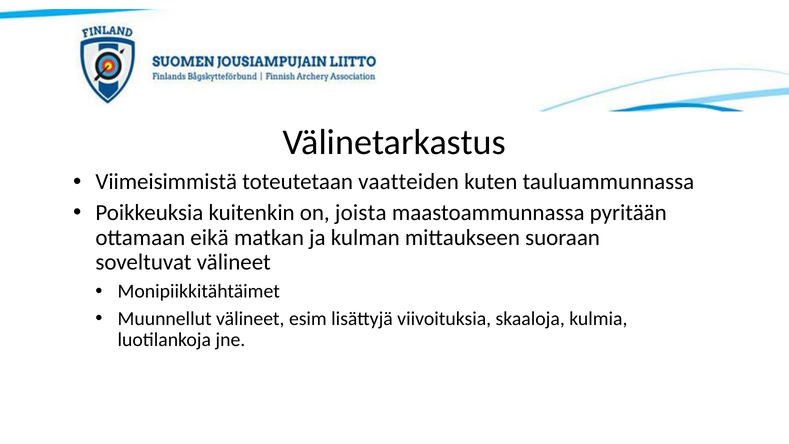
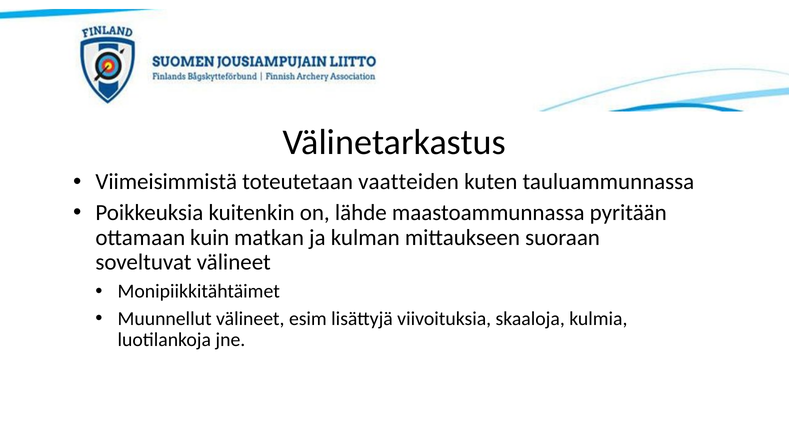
joista: joista -> lähde
eikä: eikä -> kuin
